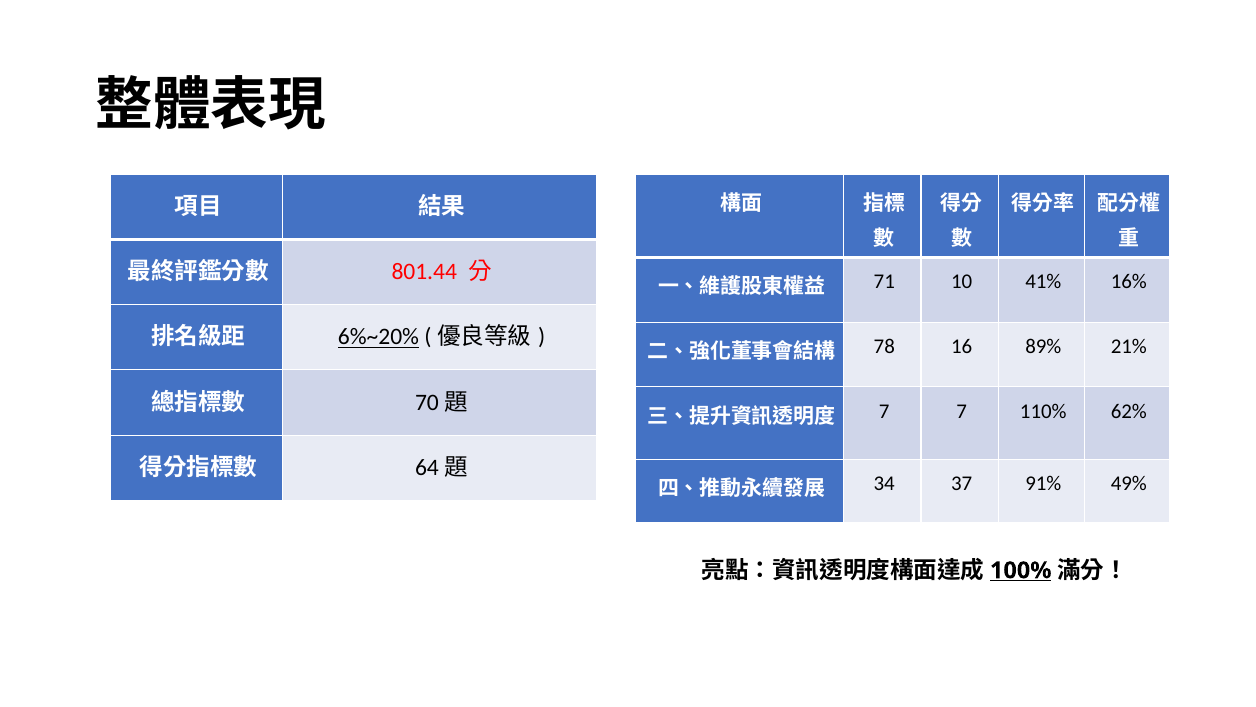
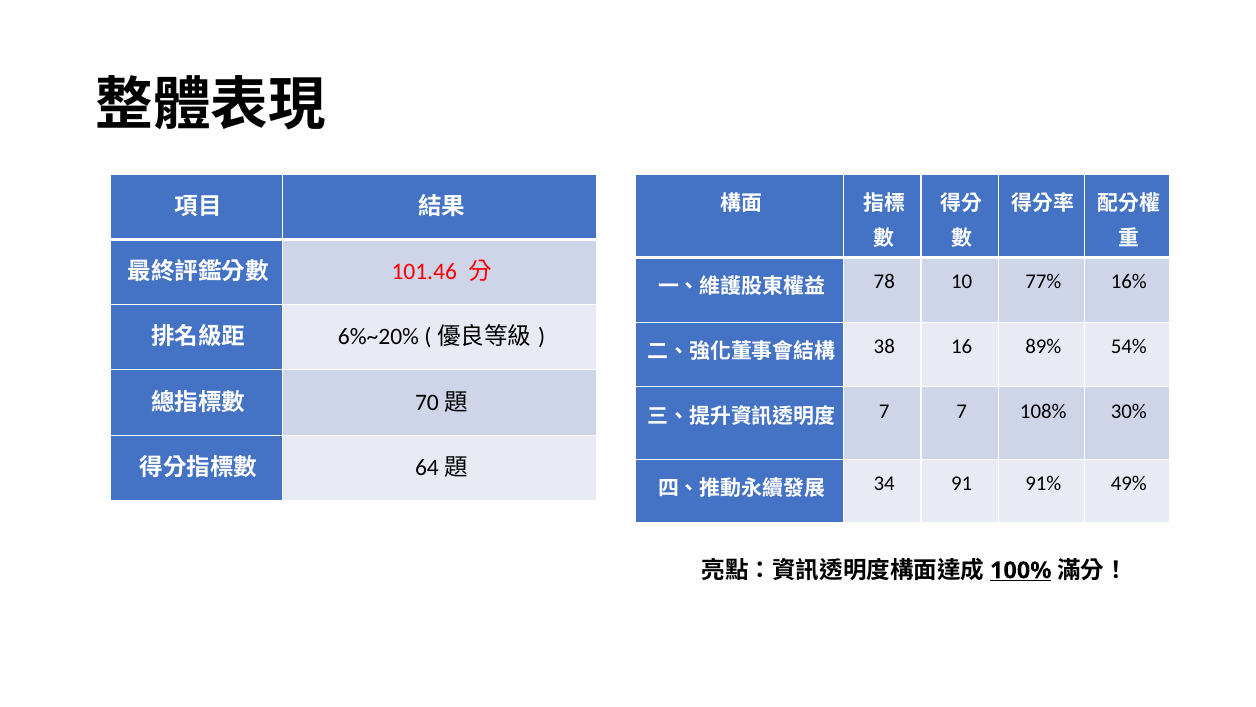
801.44: 801.44 -> 101.46
71: 71 -> 78
41%: 41% -> 77%
6%~20% underline: present -> none
78: 78 -> 38
21%: 21% -> 54%
62%: 62% -> 30%
110%: 110% -> 108%
37: 37 -> 91
